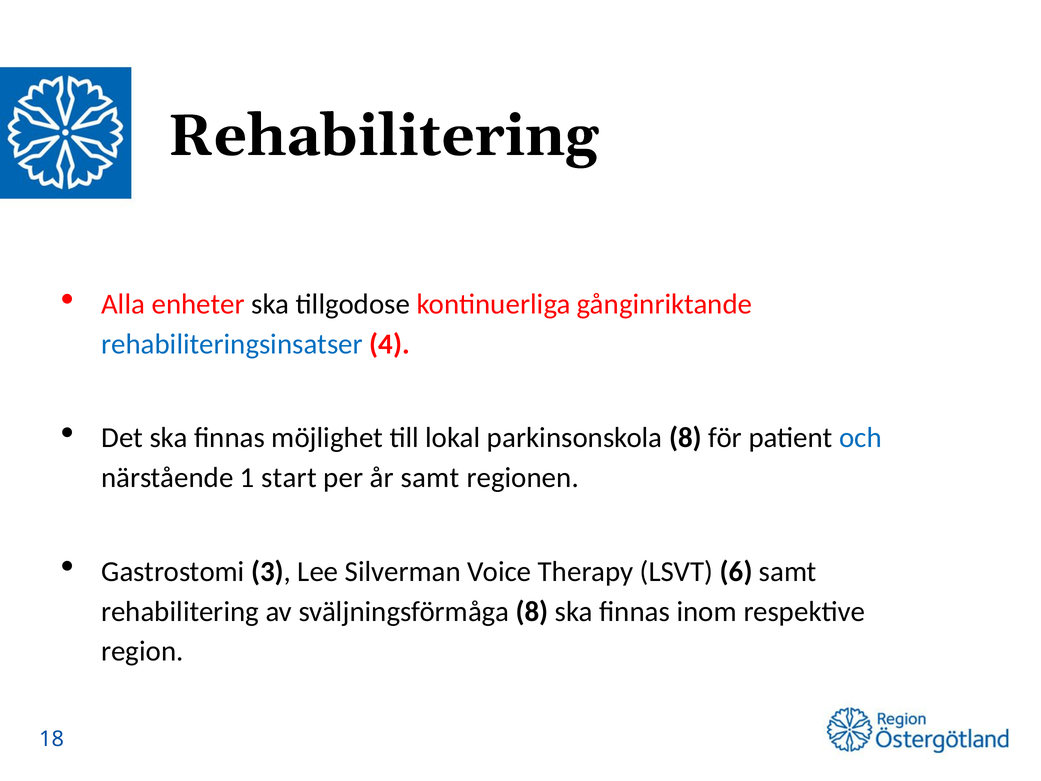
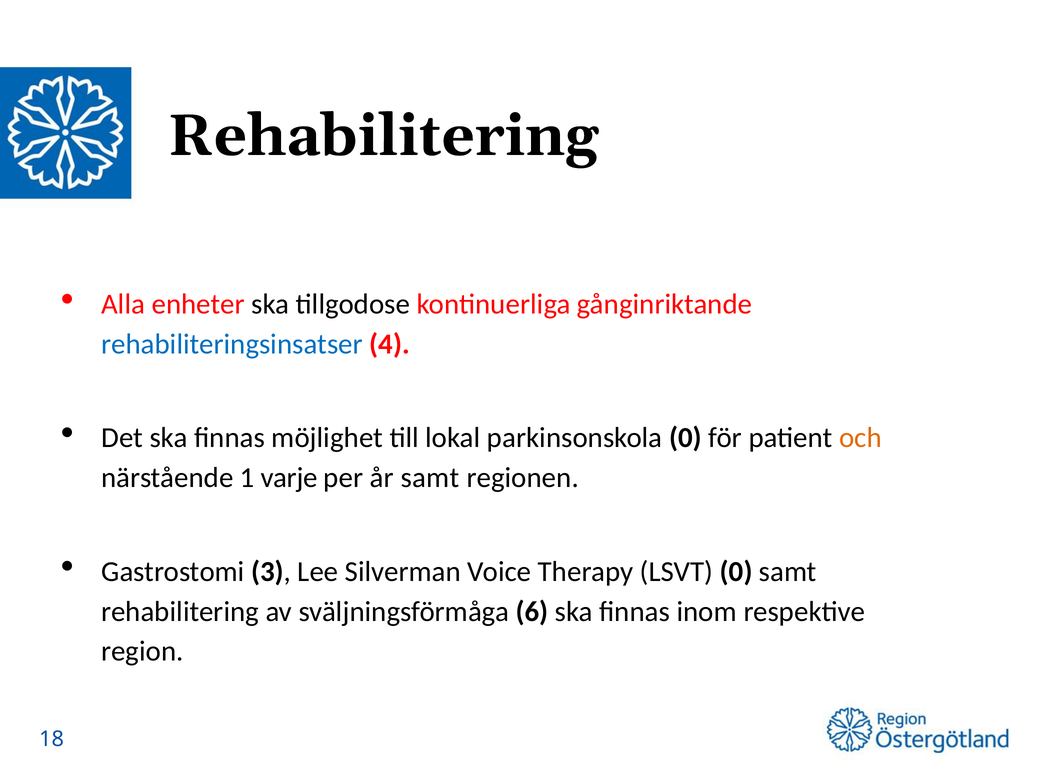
parkinsonskola 8: 8 -> 0
och colour: blue -> orange
start: start -> varje
LSVT 6: 6 -> 0
sväljningsförmåga 8: 8 -> 6
